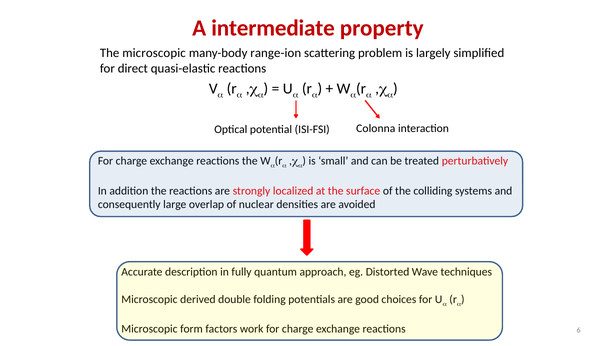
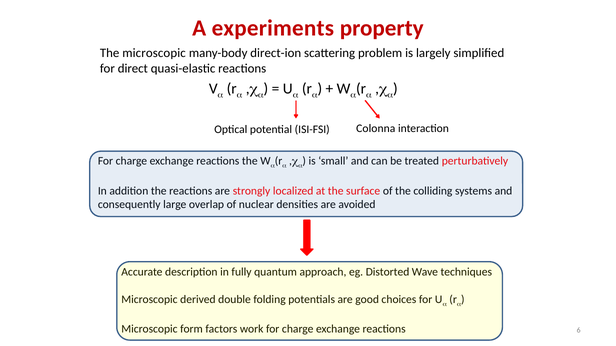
intermediate: intermediate -> experiments
range-ion: range-ion -> direct-ion
